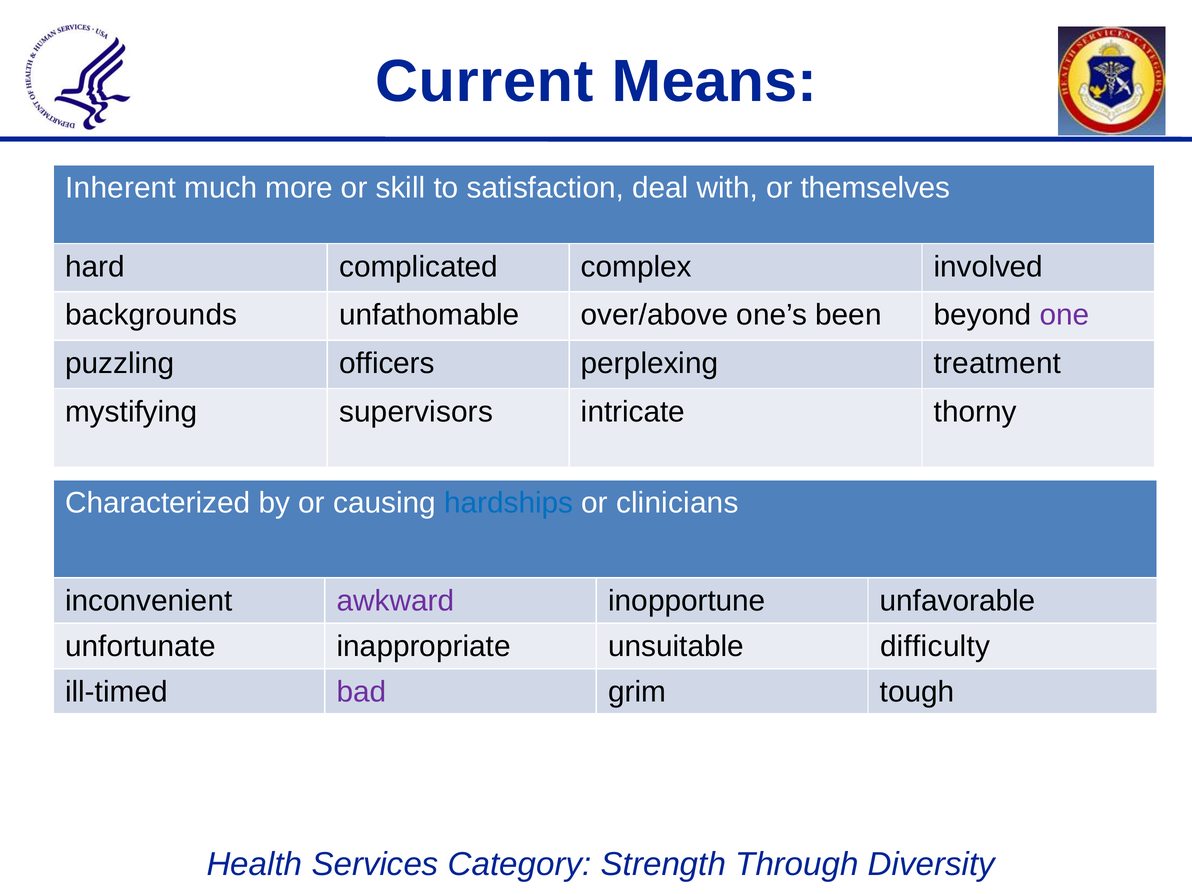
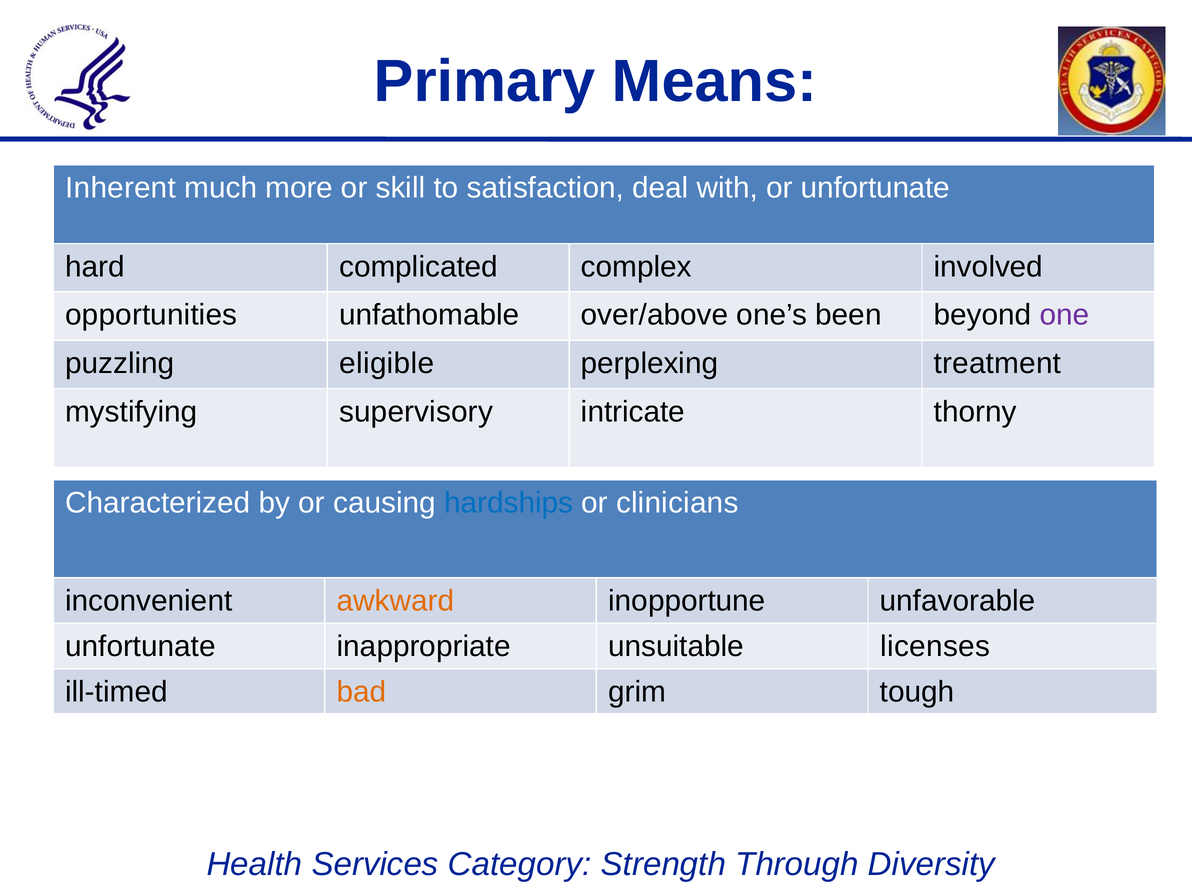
Current: Current -> Primary
or themselves: themselves -> unfortunate
backgrounds: backgrounds -> opportunities
officers: officers -> eligible
supervisors: supervisors -> supervisory
awkward colour: purple -> orange
difficulty: difficulty -> licenses
bad colour: purple -> orange
